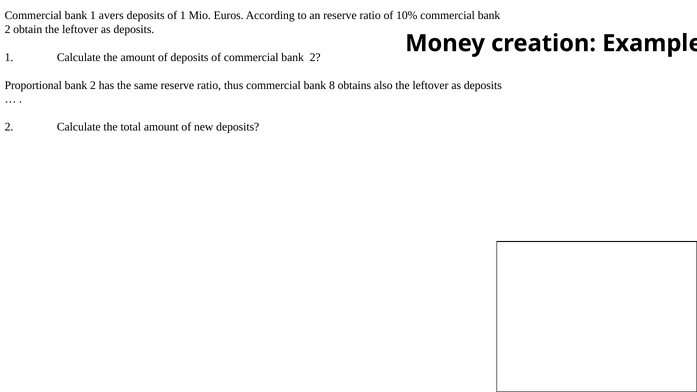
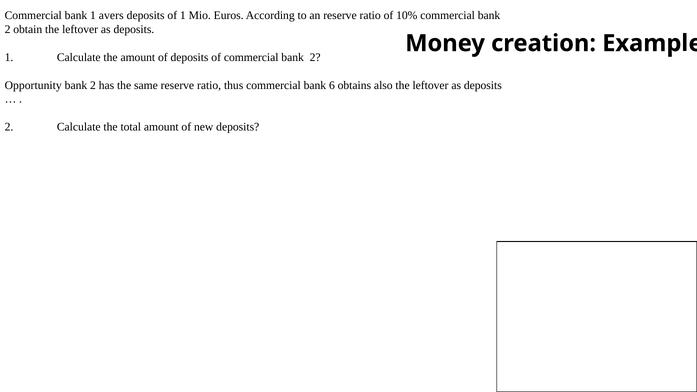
Proportional: Proportional -> Opportunity
8: 8 -> 6
